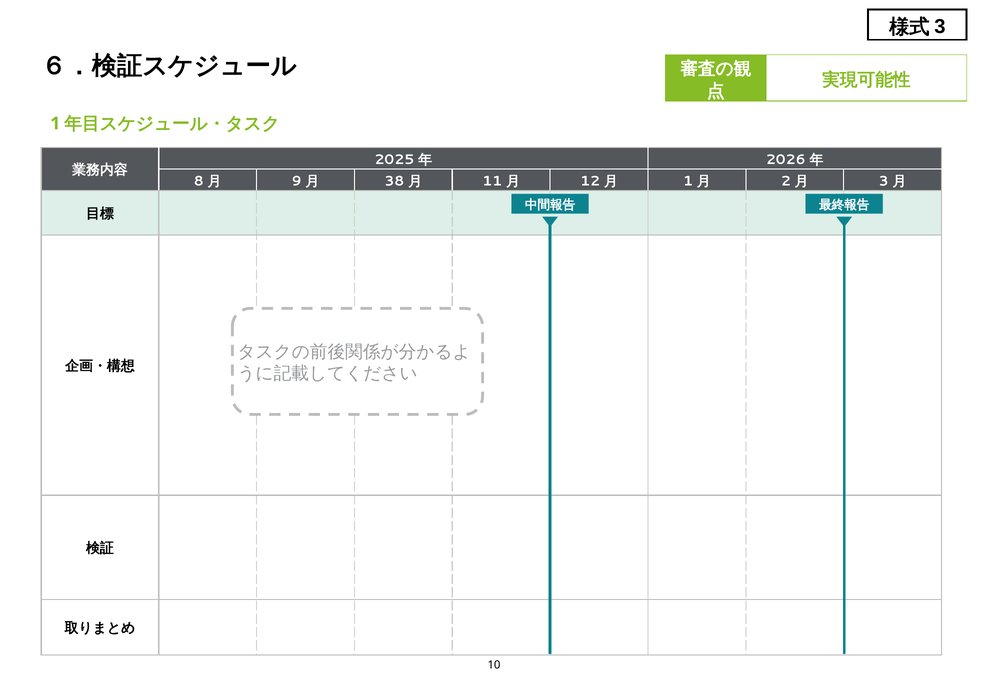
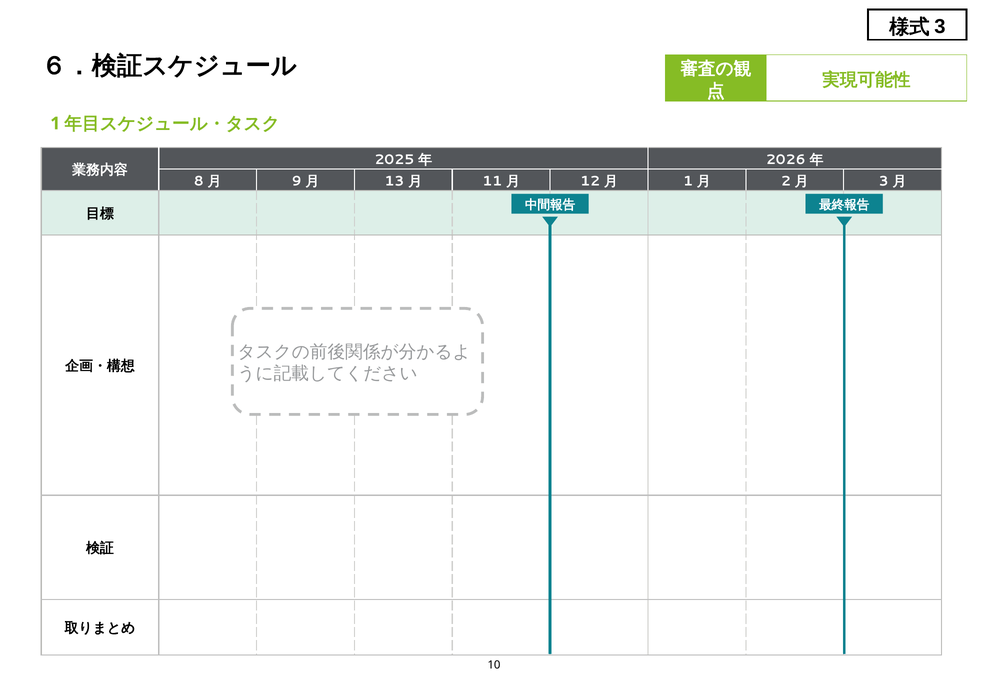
38: 38 -> 13
